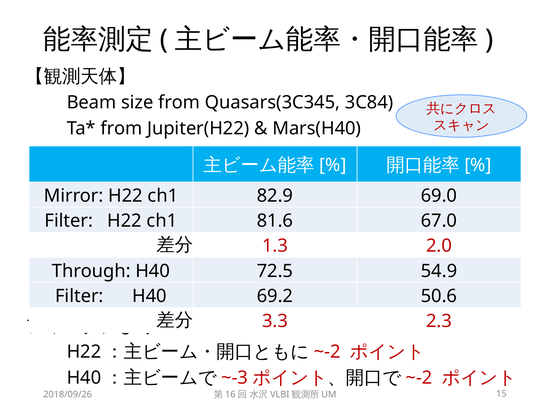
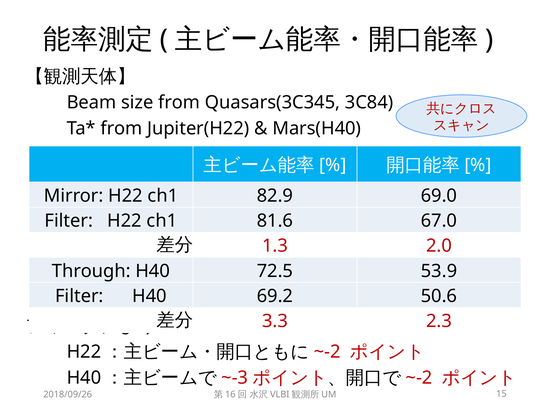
54.9: 54.9 -> 53.9
